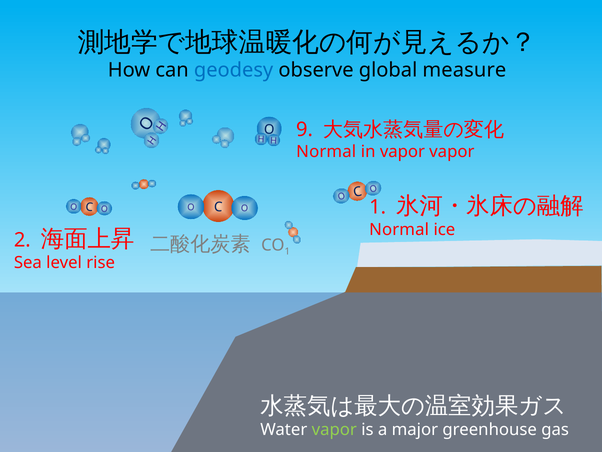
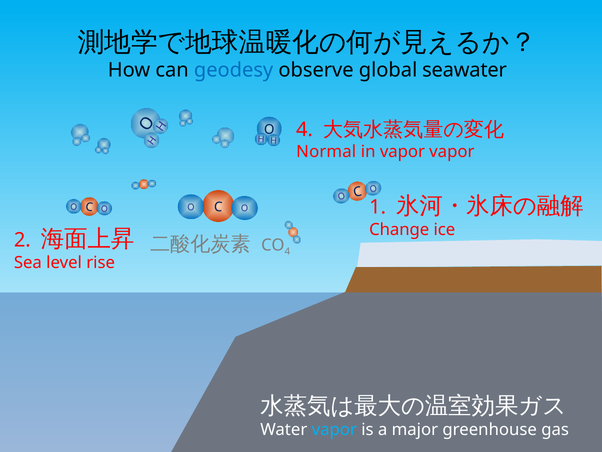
measure: measure -> seawater
H 9: 9 -> 4
Normal at (399, 230): Normal -> Change
1 at (287, 251): 1 -> 4
vapor at (334, 429) colour: light green -> light blue
